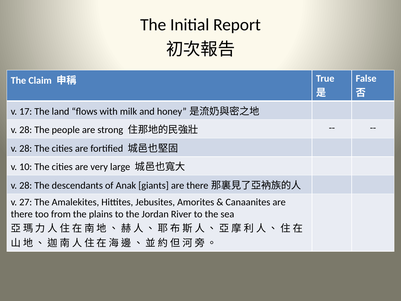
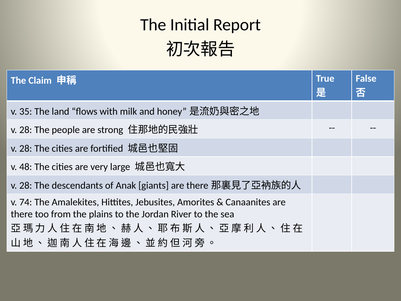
17: 17 -> 35
10: 10 -> 48
27: 27 -> 74
